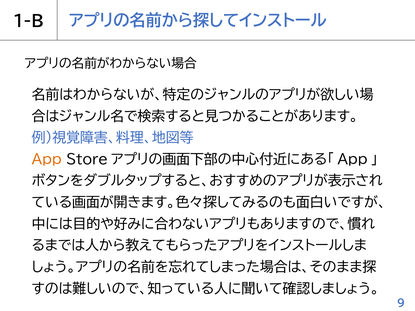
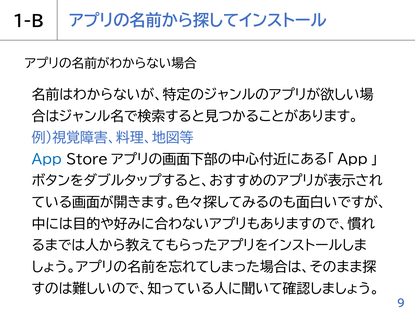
App colour: orange -> blue
